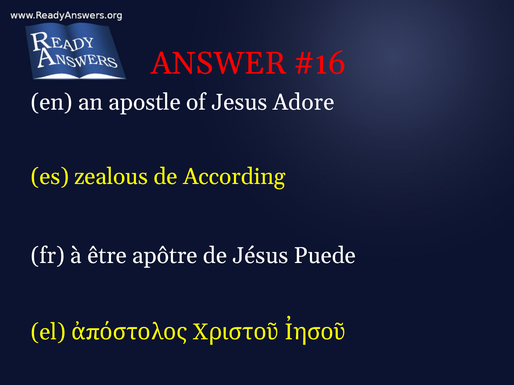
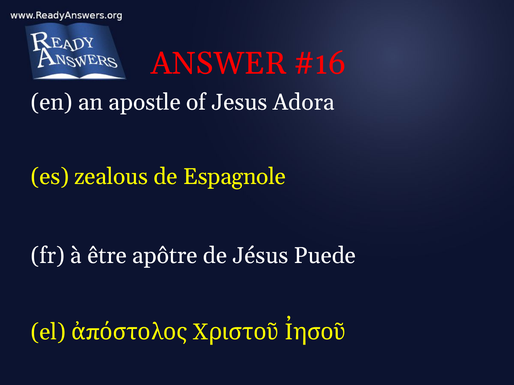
Adore: Adore -> Adora
According: According -> Espagnole
